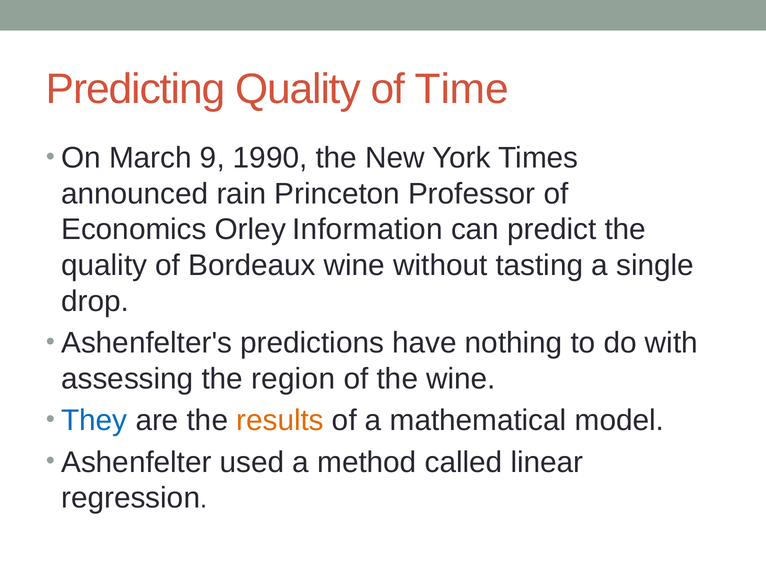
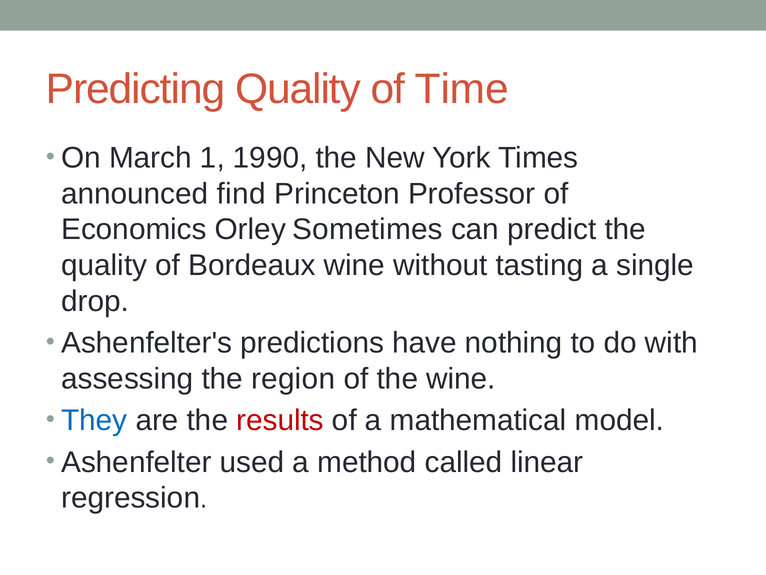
9: 9 -> 1
rain: rain -> find
Information: Information -> Sometimes
results colour: orange -> red
